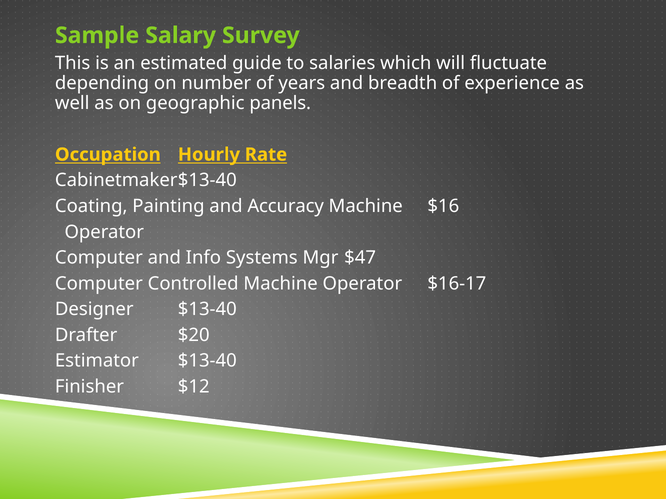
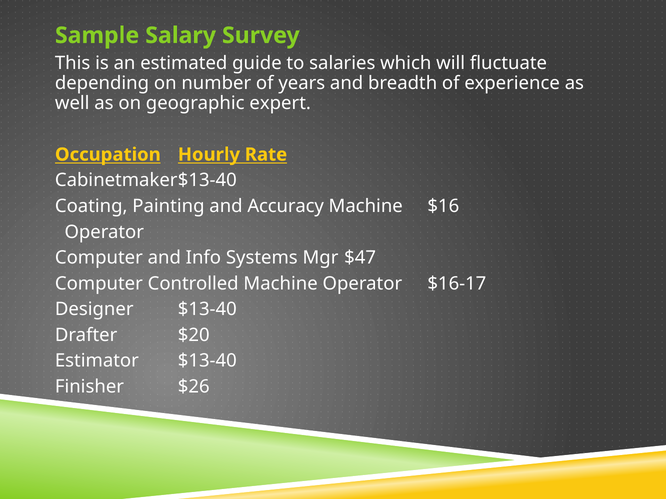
panels: panels -> expert
$12: $12 -> $26
